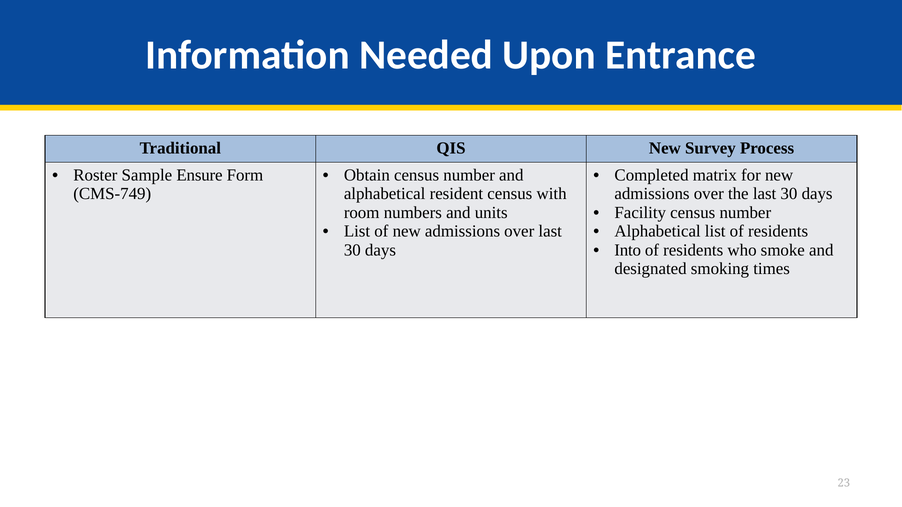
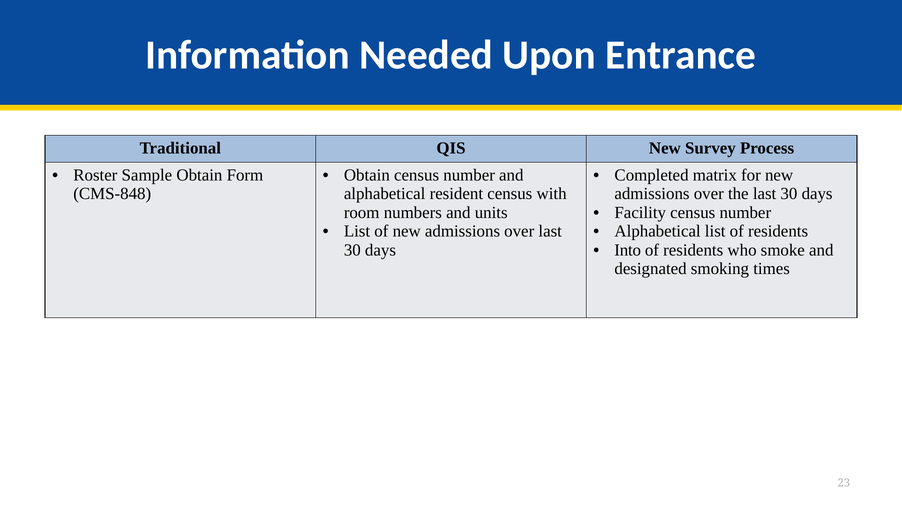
Sample Ensure: Ensure -> Obtain
CMS-749: CMS-749 -> CMS-848
